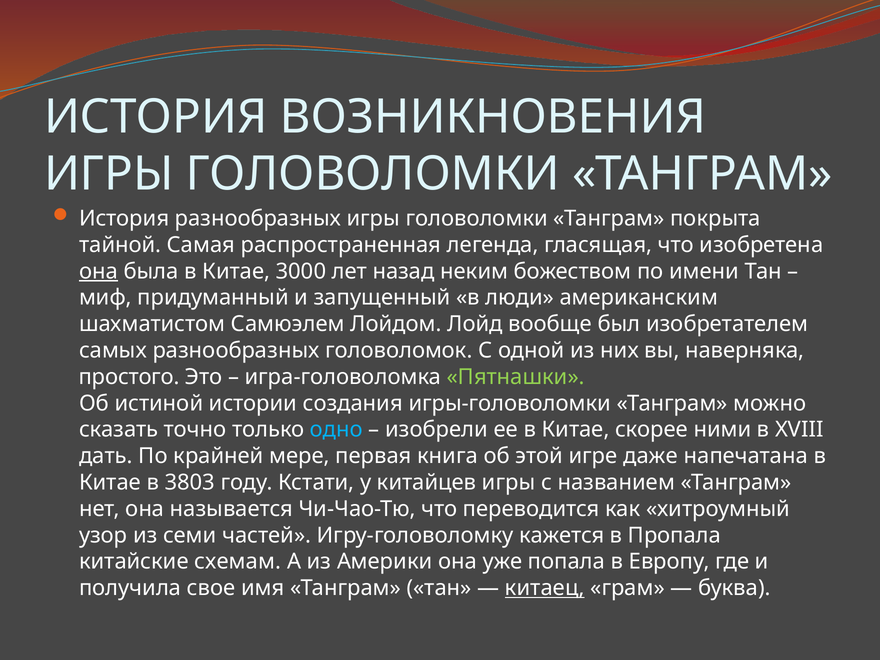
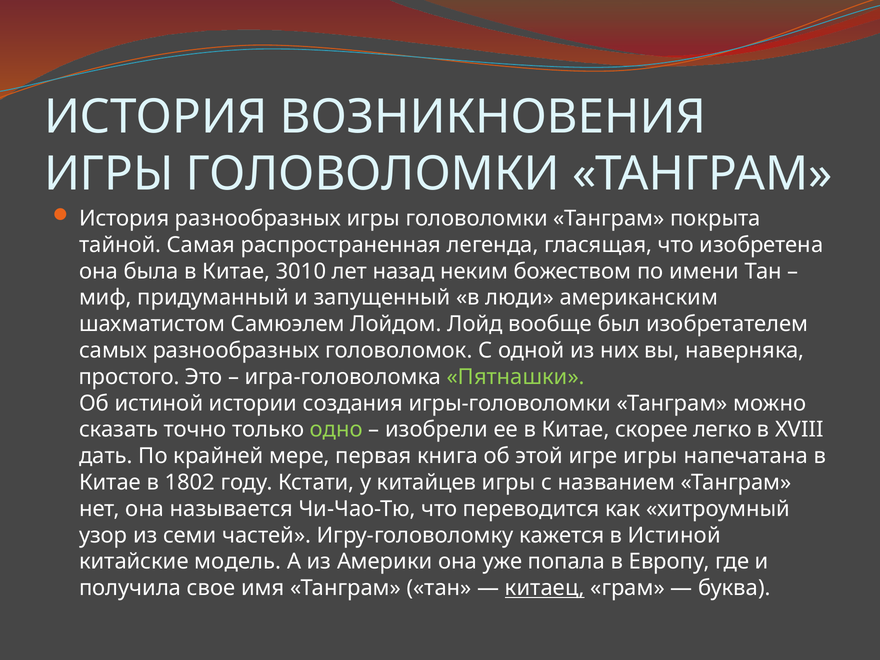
она at (98, 271) underline: present -> none
3000: 3000 -> 3010
одно colour: light blue -> light green
ними: ними -> легко
игре даже: даже -> игры
3803: 3803 -> 1802
в Пропала: Пропала -> Истиной
схемам: схемам -> модель
